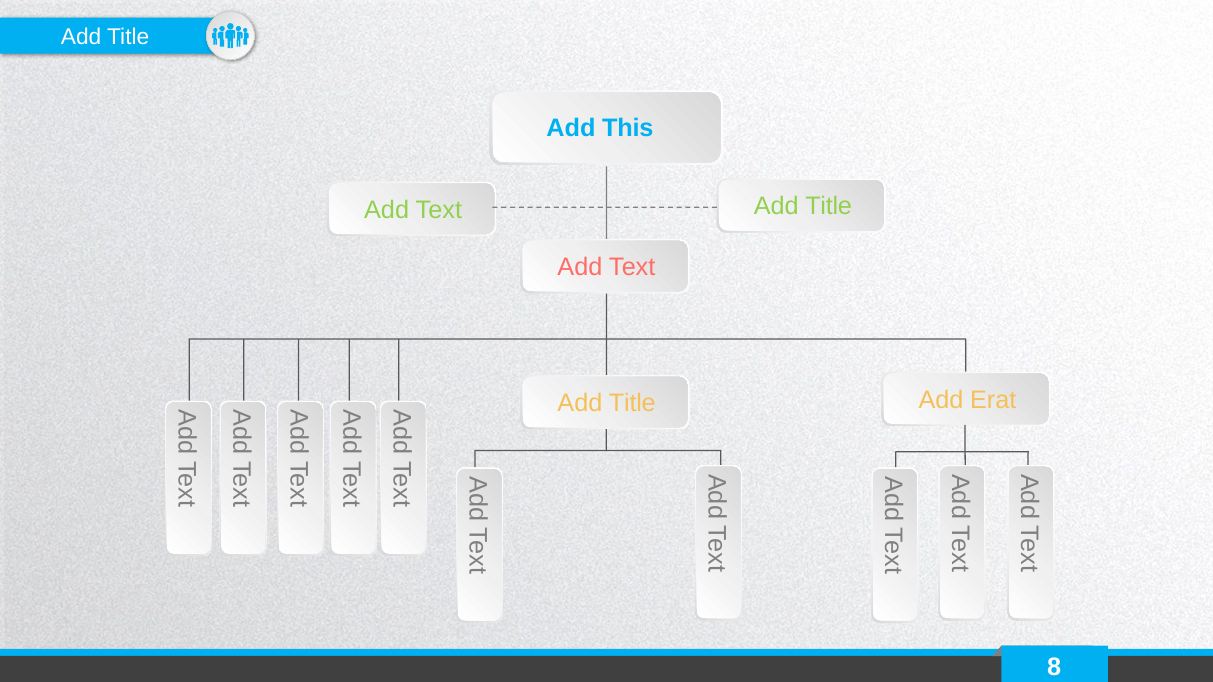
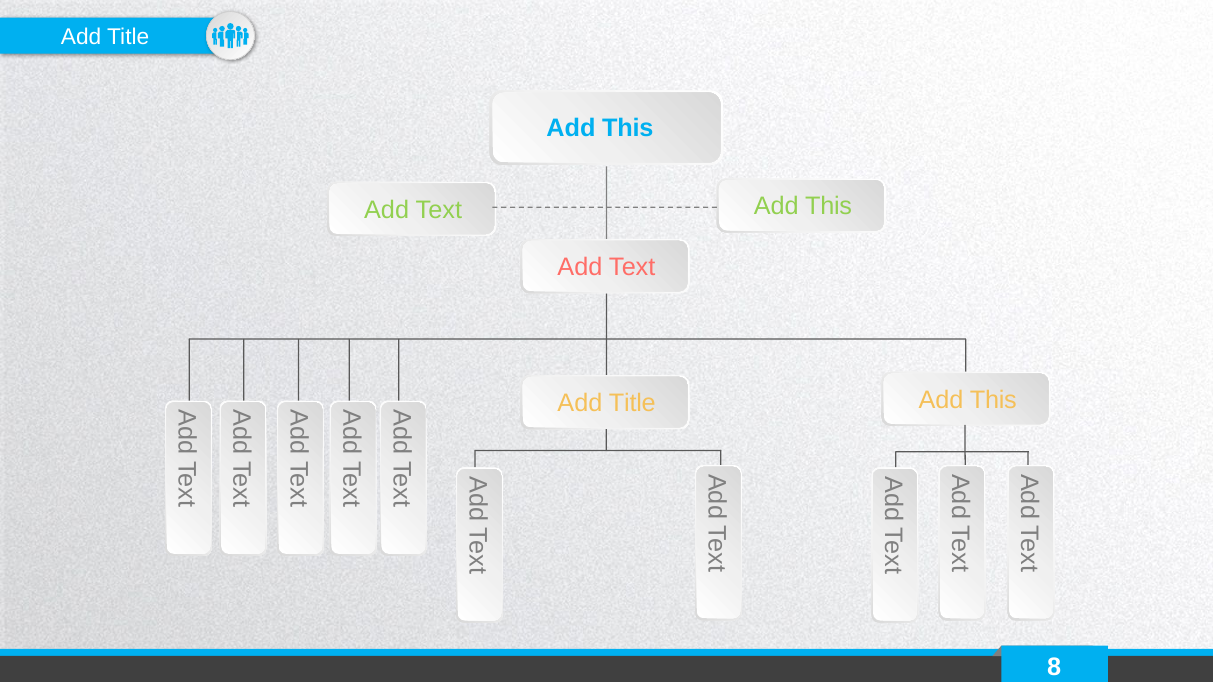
Text Add Title: Title -> This
Erat at (993, 400): Erat -> This
